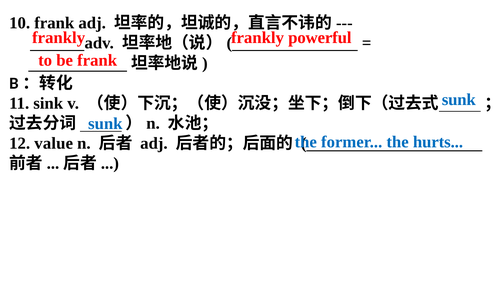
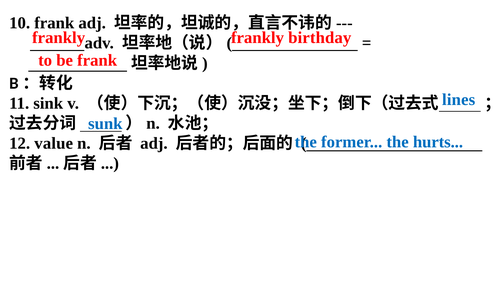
powerful: powerful -> birthday
sunk at (459, 100): sunk -> lines
